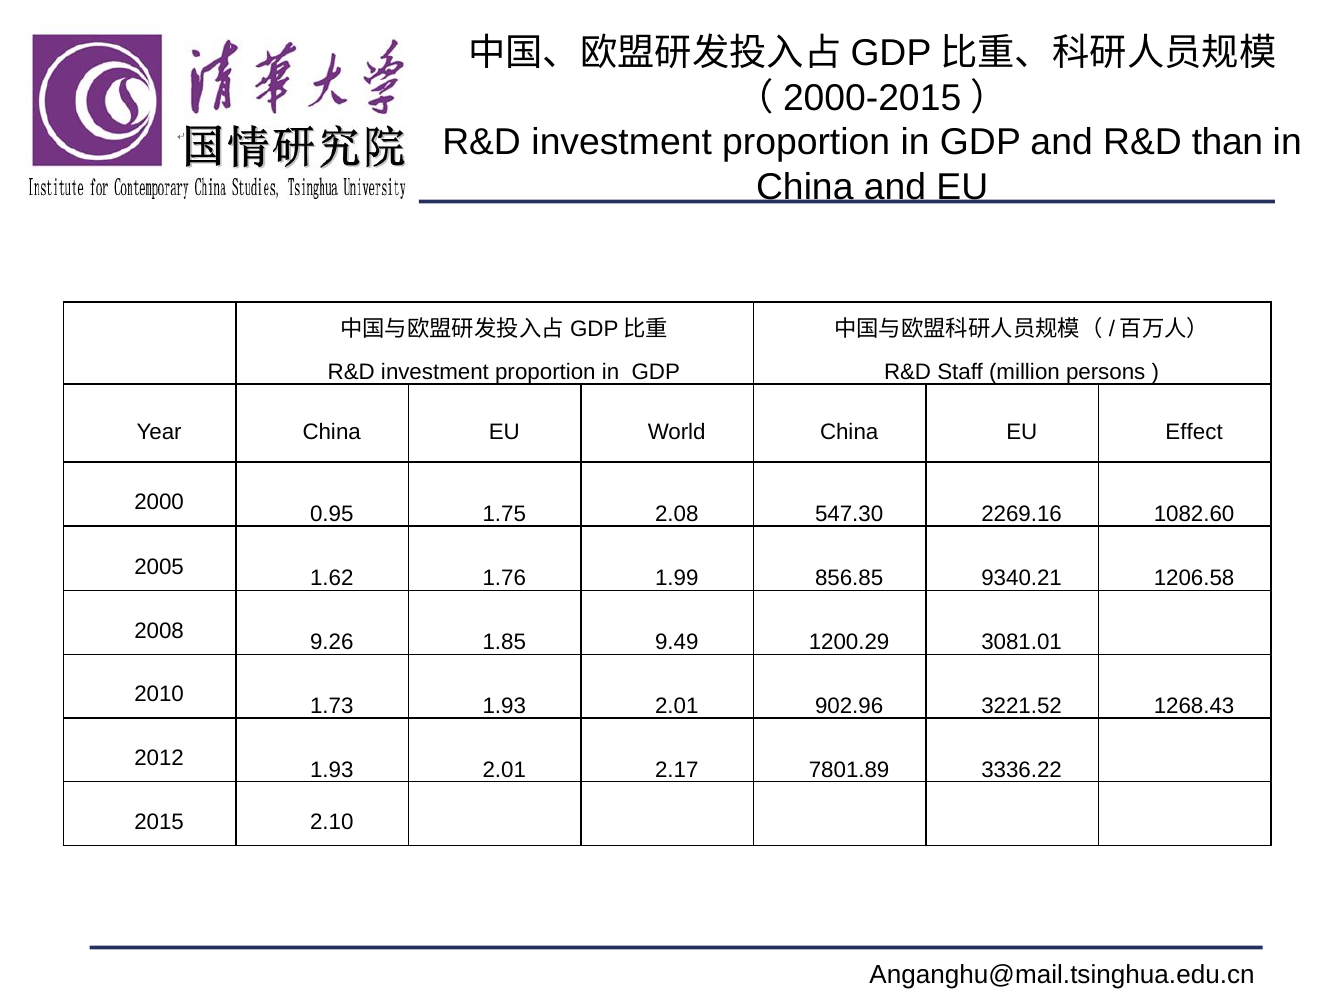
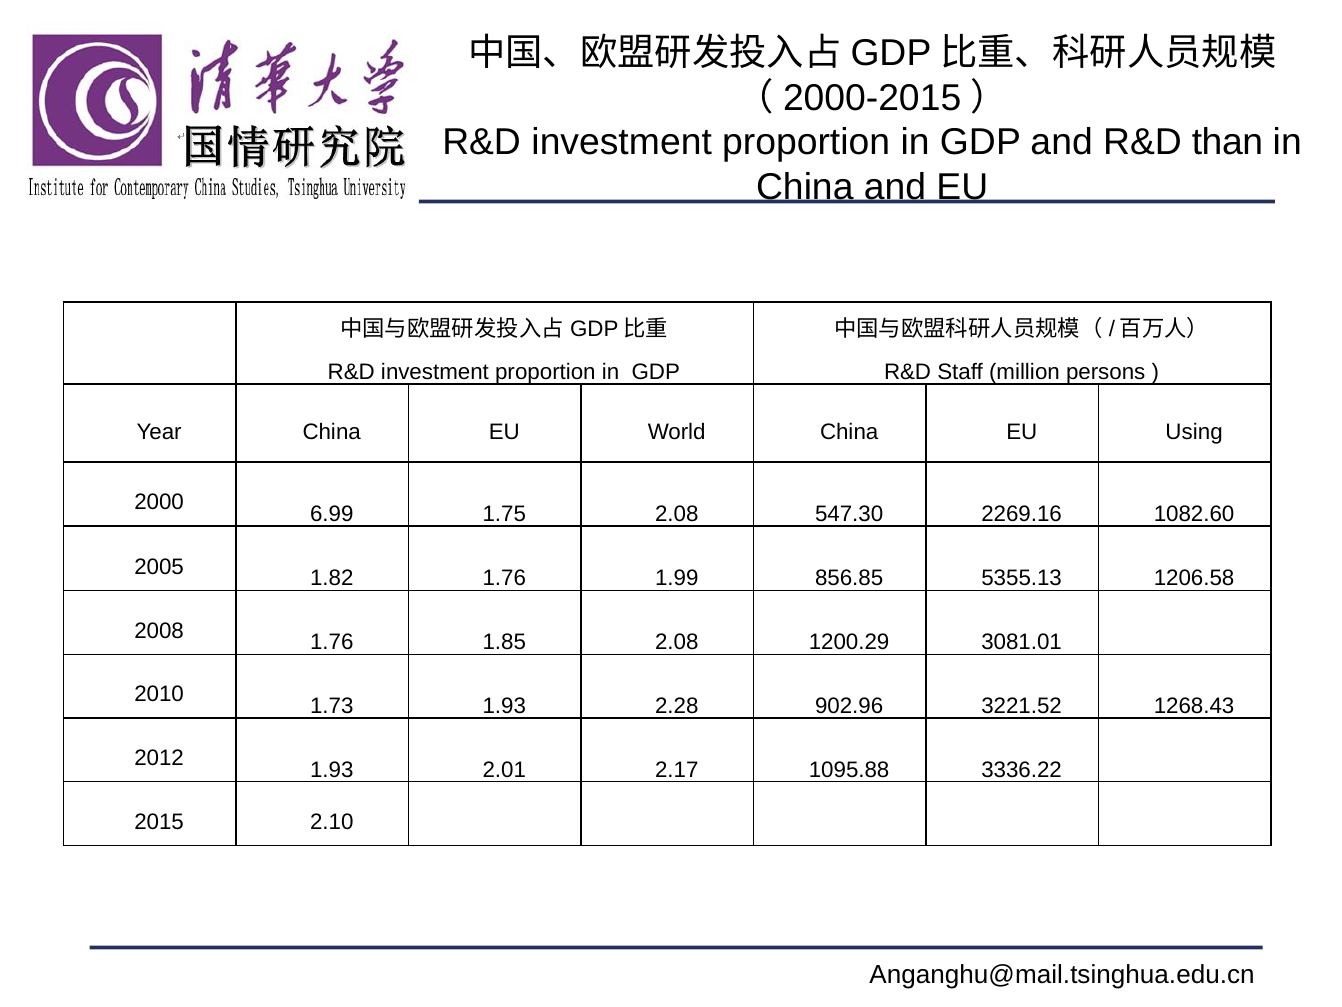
Effect: Effect -> Using
0.95: 0.95 -> 6.99
1.62: 1.62 -> 1.82
9340.21: 9340.21 -> 5355.13
9.26 at (332, 642): 9.26 -> 1.76
1.85 9.49: 9.49 -> 2.08
1.73 1.93 2.01: 2.01 -> 2.28
7801.89: 7801.89 -> 1095.88
